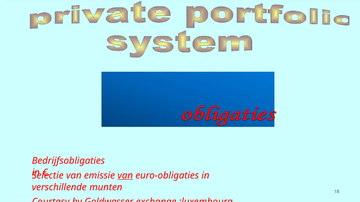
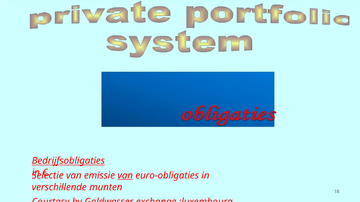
Bedrijfsobligaties underline: none -> present
